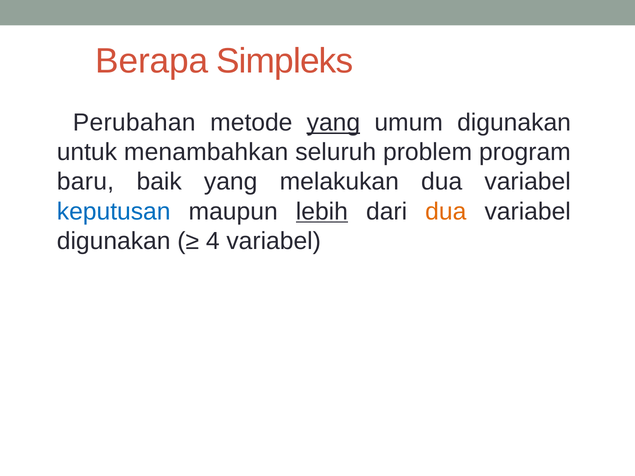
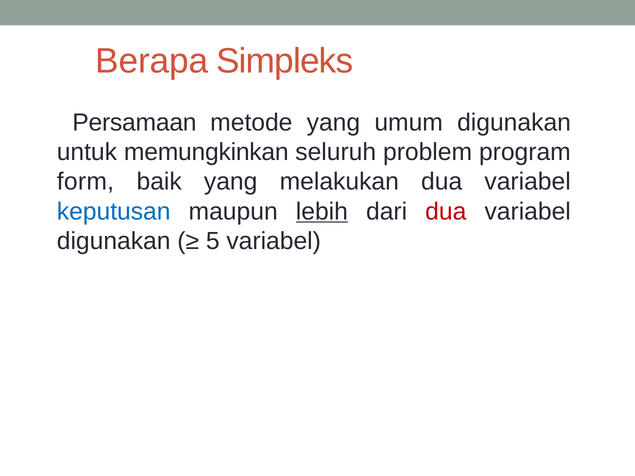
Perubahan: Perubahan -> Persamaan
yang at (333, 123) underline: present -> none
menambahkan: menambahkan -> memungkinkan
baru: baru -> form
dua at (446, 211) colour: orange -> red
4: 4 -> 5
